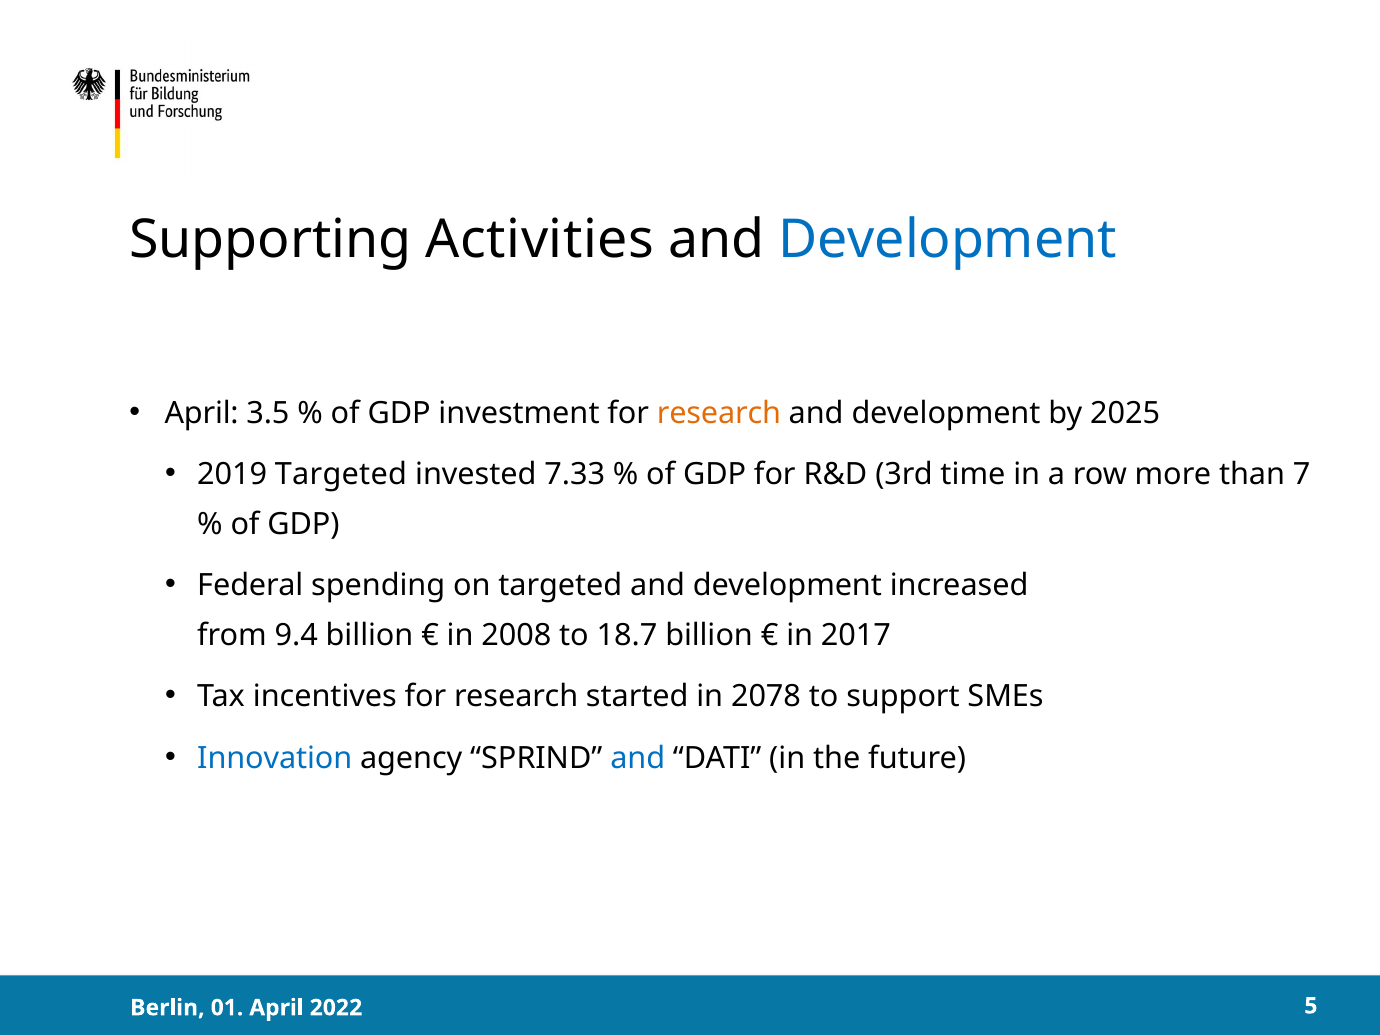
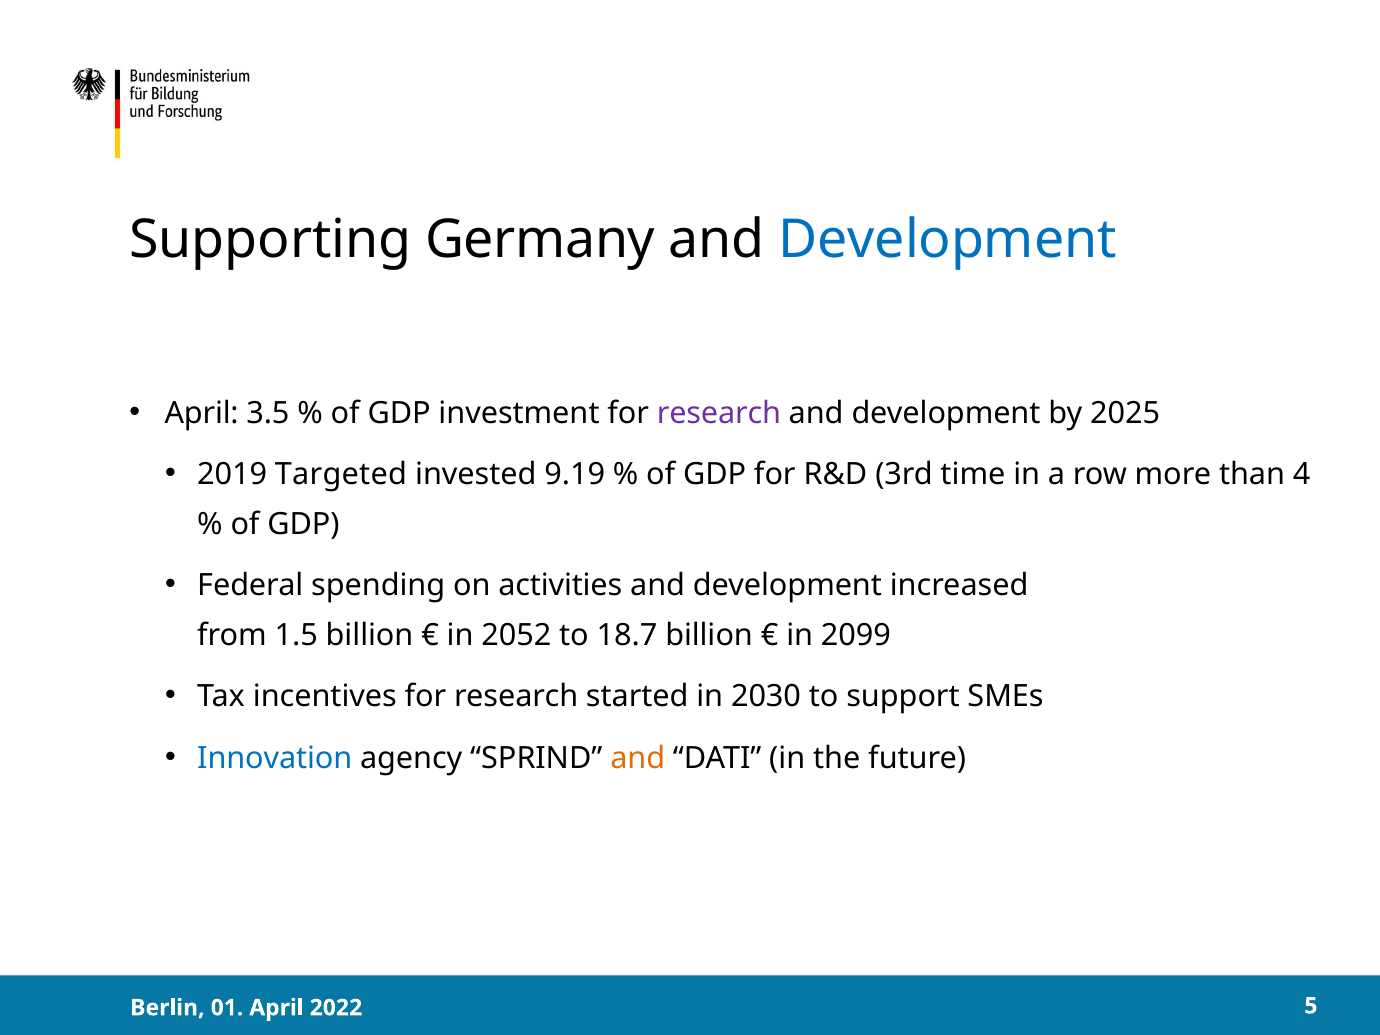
Activities: Activities -> Germany
research at (719, 413) colour: orange -> purple
7.33: 7.33 -> 9.19
7: 7 -> 4
on targeted: targeted -> activities
9.4: 9.4 -> 1.5
2008: 2008 -> 2052
2017: 2017 -> 2099
2078: 2078 -> 2030
and at (638, 758) colour: blue -> orange
